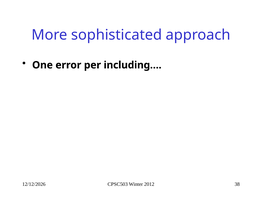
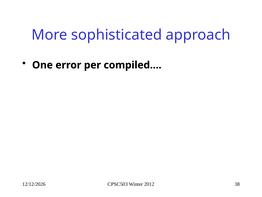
including…: including… -> compiled…
